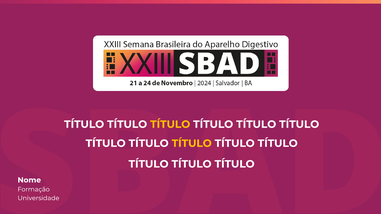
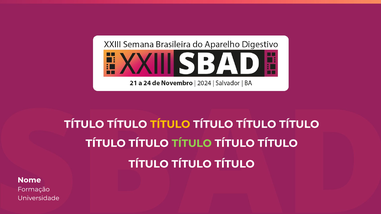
TÍTULO at (192, 144) colour: yellow -> light green
